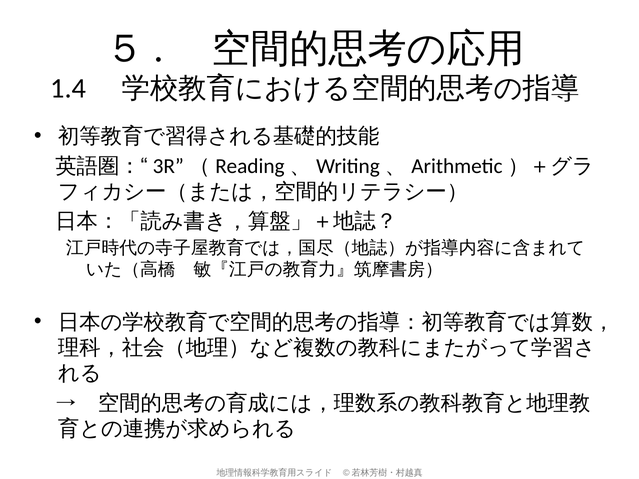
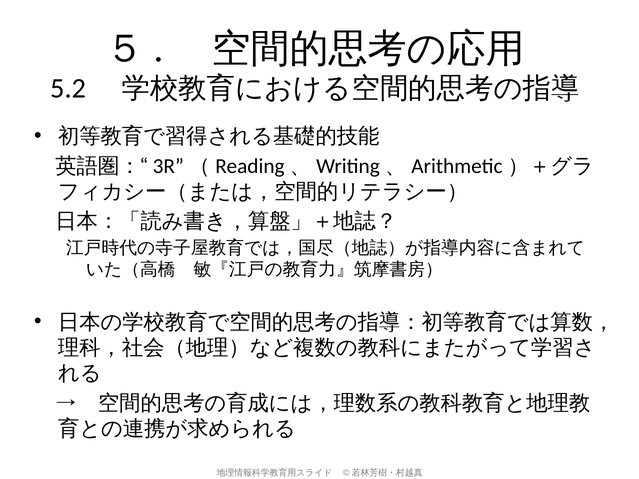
1.4: 1.4 -> 5.2
